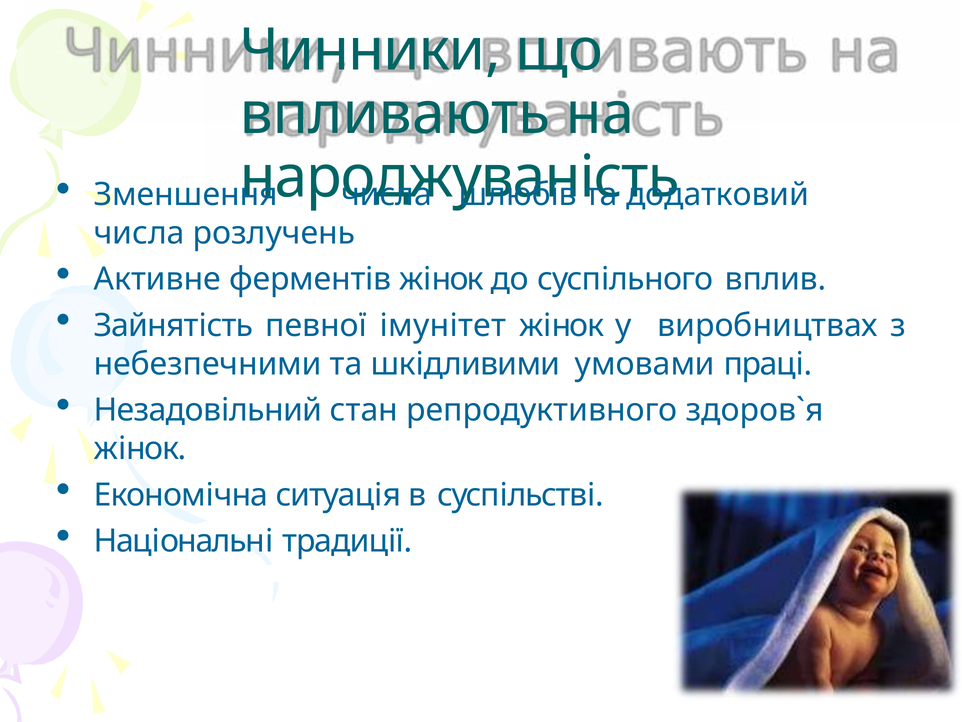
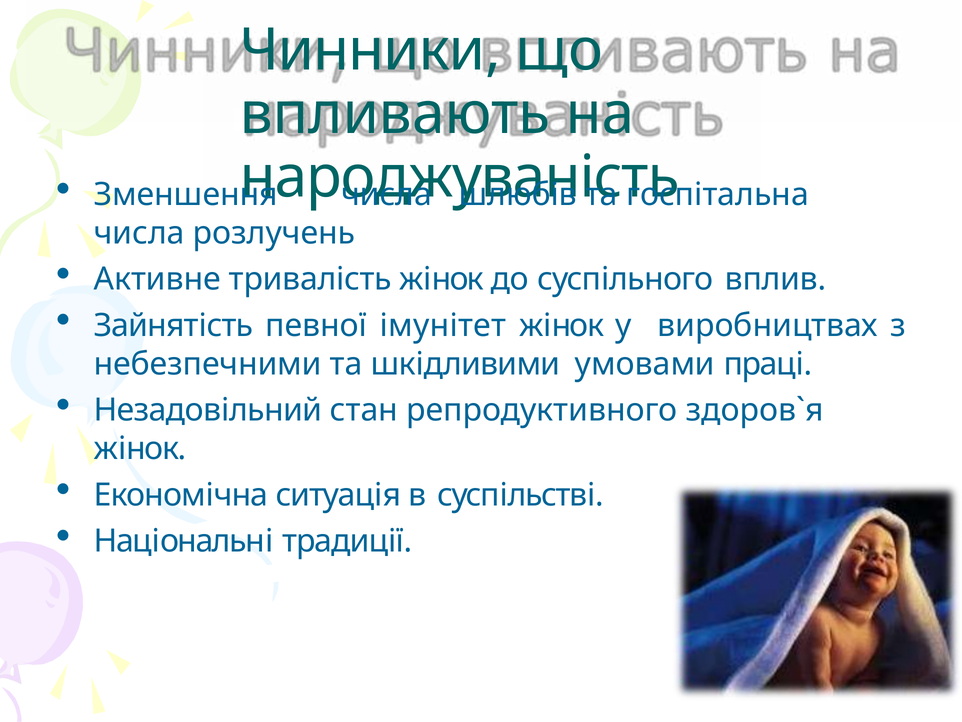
додатковий: додатковий -> госпітальна
ферментів: ферментів -> тривалість
